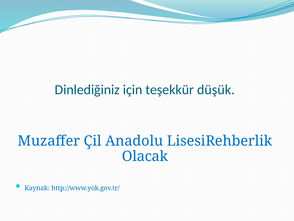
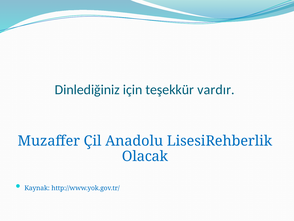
düşük: düşük -> vardır
